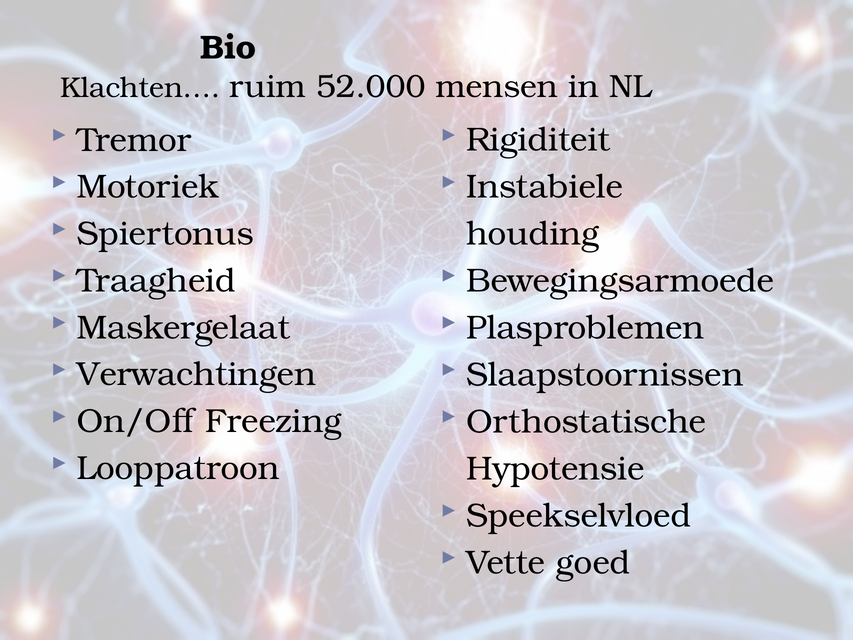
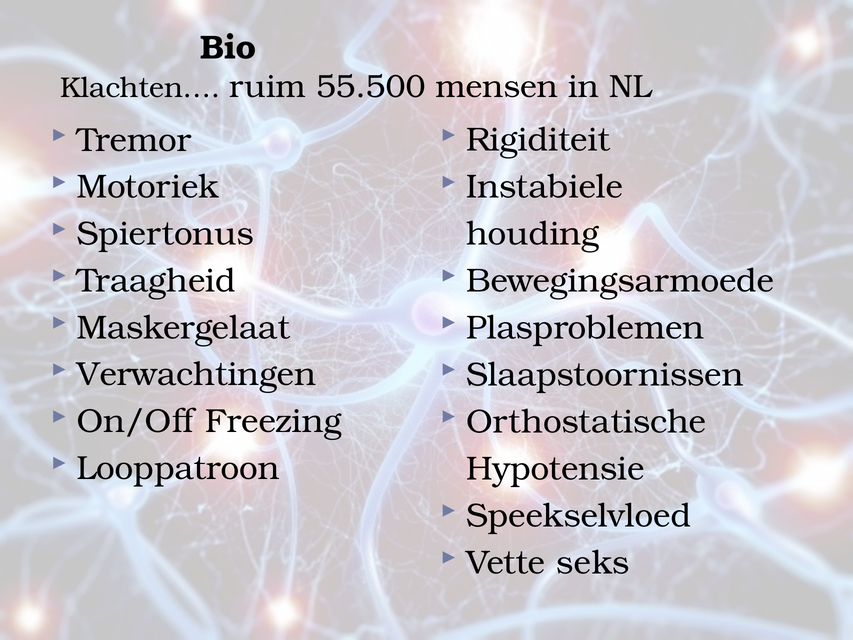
52.000: 52.000 -> 55.500
goed: goed -> seks
